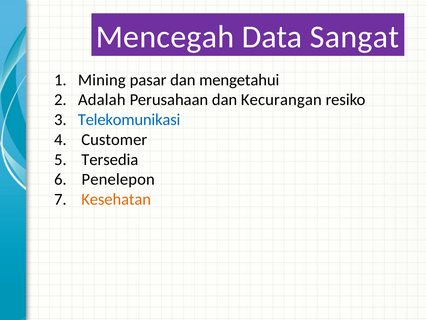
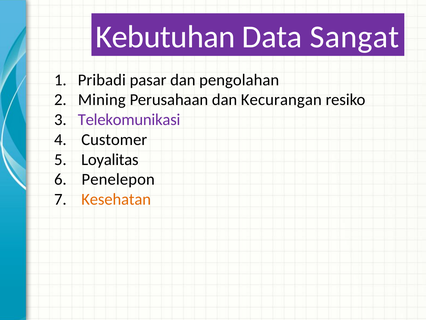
Mencegah: Mencegah -> Kebutuhan
Mining: Mining -> Pribadi
mengetahui: mengetahui -> pengolahan
Adalah: Adalah -> Mining
Telekomunikasi colour: blue -> purple
Tersedia: Tersedia -> Loyalitas
